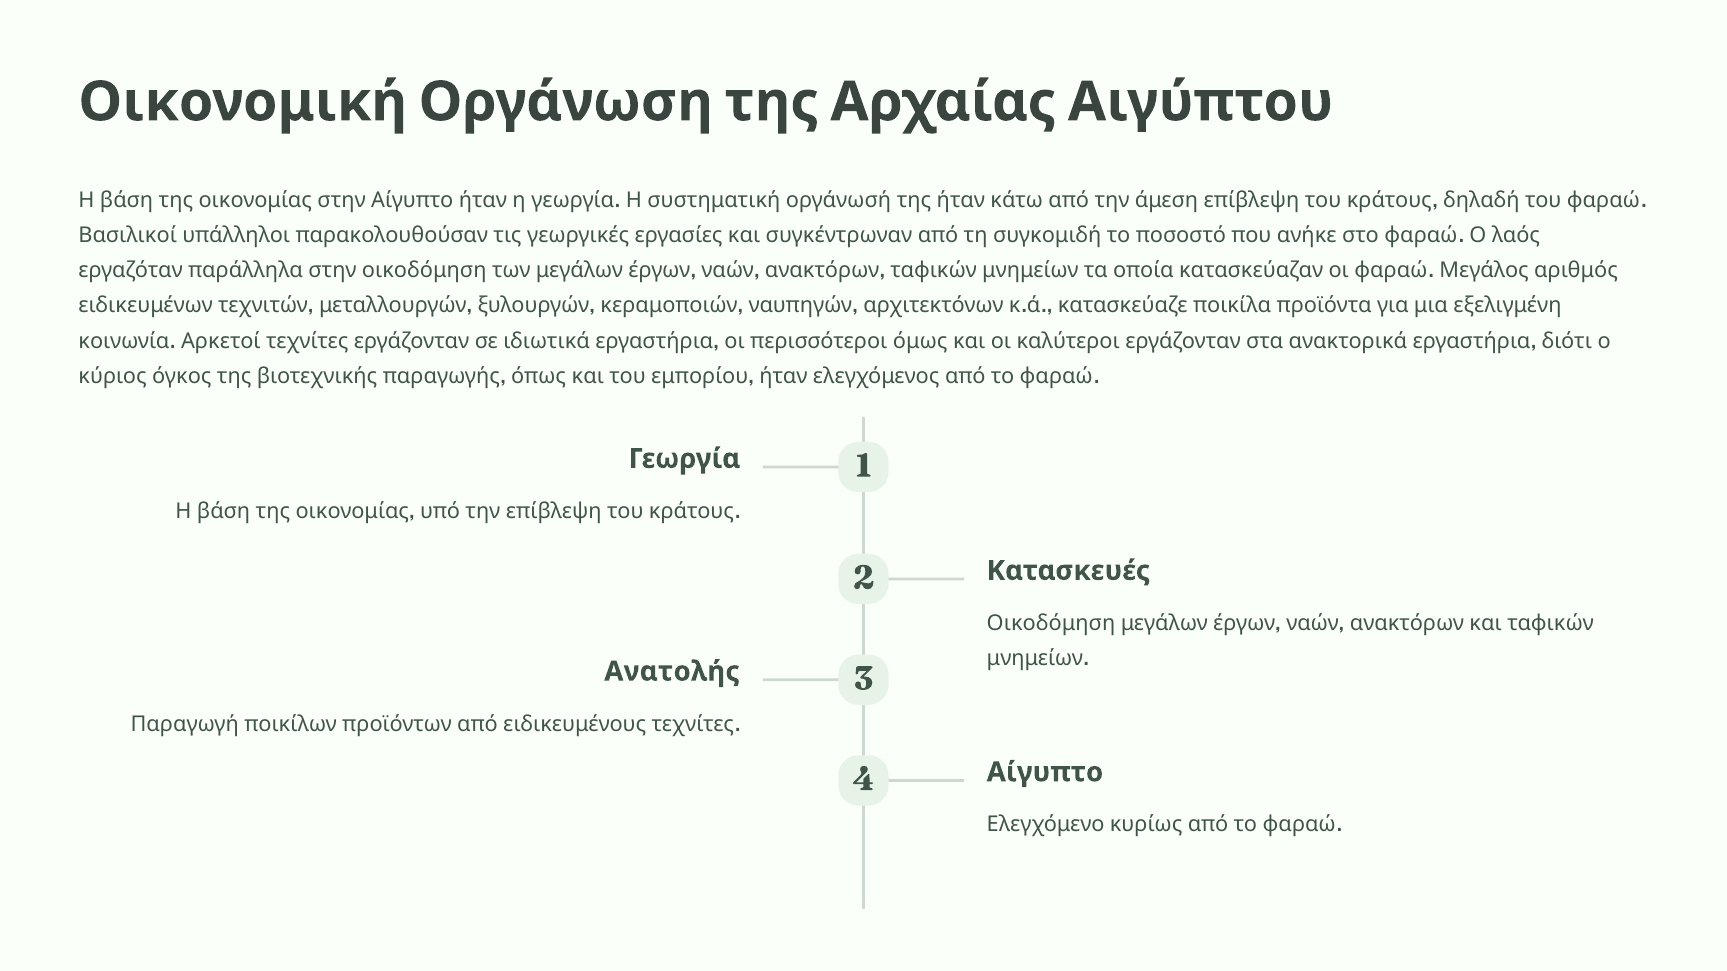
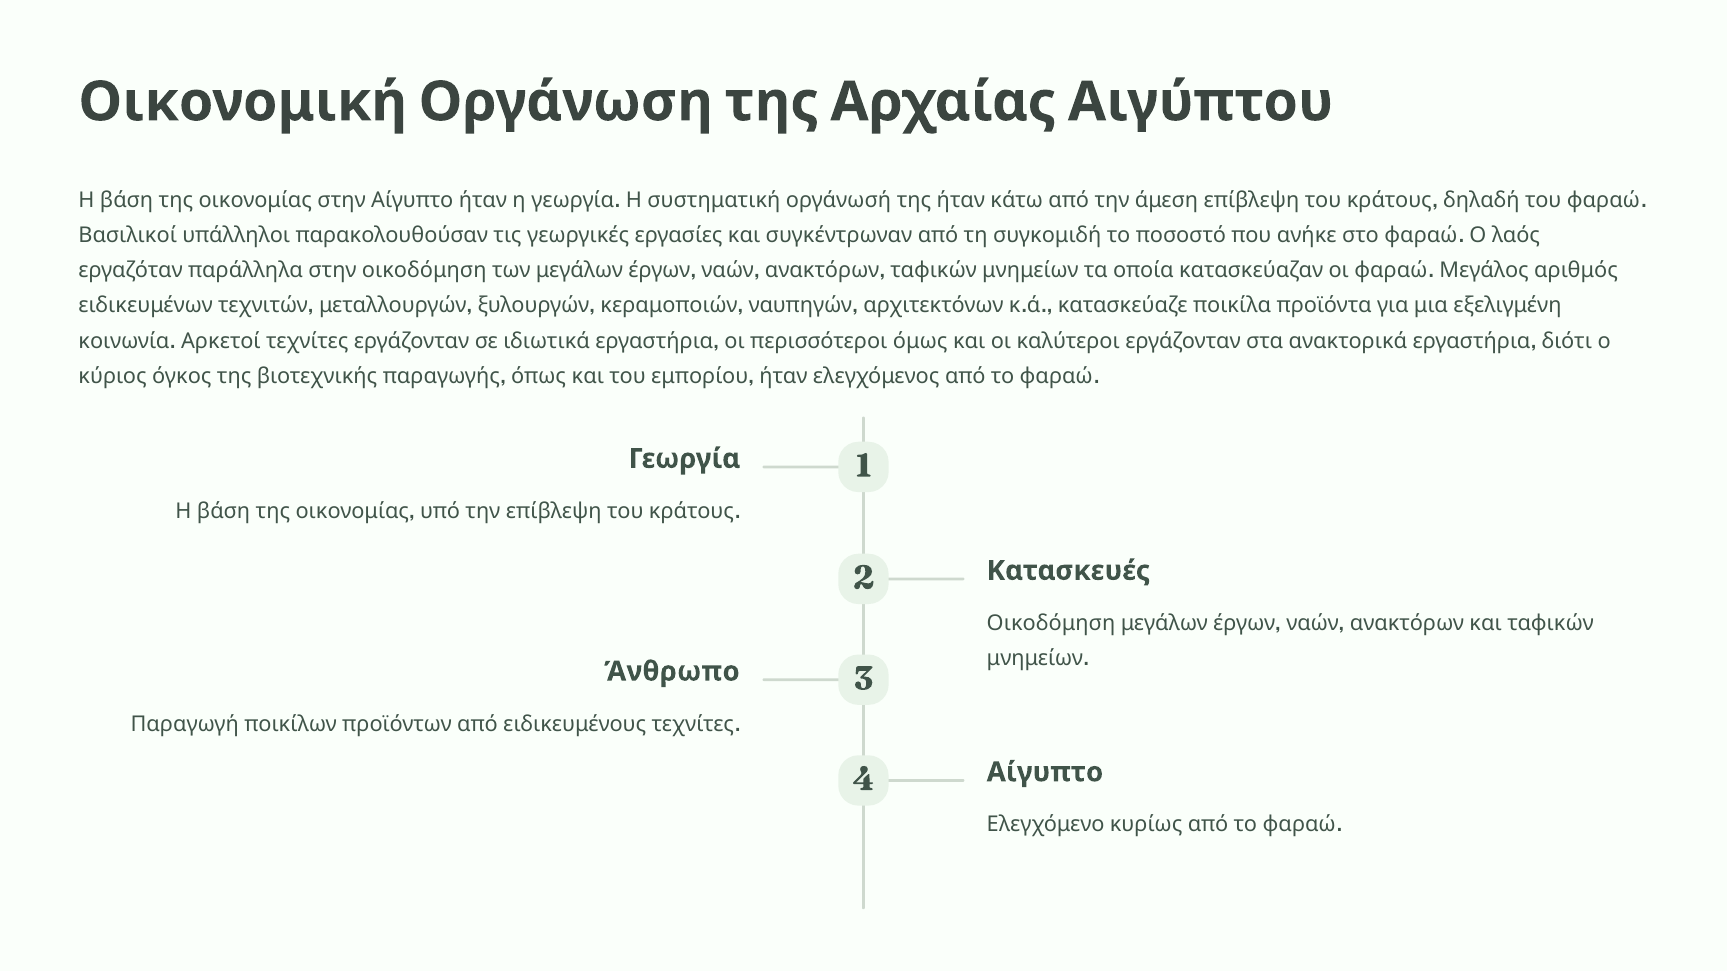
Ανατολής: Ανατολής -> Άνθρωπο
